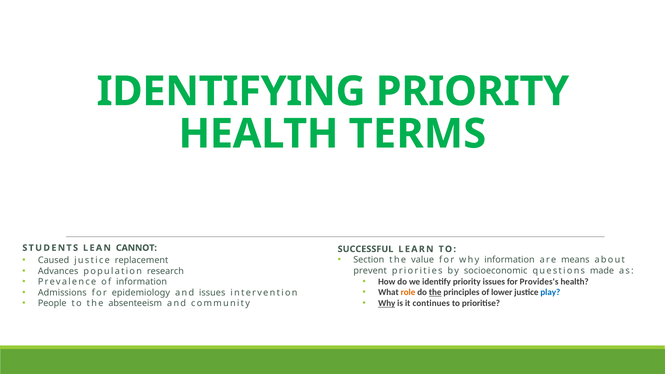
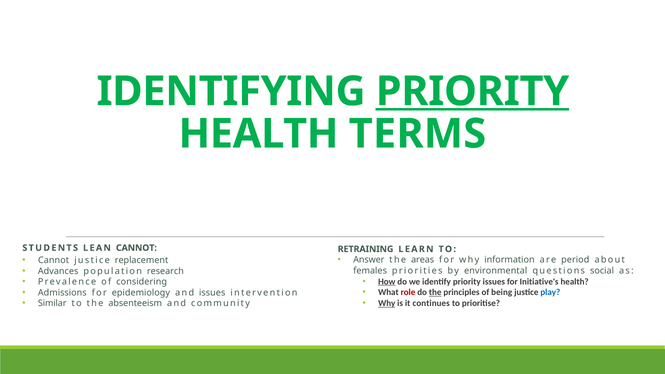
PRIORITY at (472, 92) underline: none -> present
SUCCESSFUL: SUCCESSFUL -> RETRAINING
Section: Section -> Answer
value: value -> areas
means: means -> period
Caused at (54, 260): Caused -> Cannot
prevent: prevent -> females
socioeconomic: socioeconomic -> environmental
made: made -> social
How underline: none -> present
Provides's: Provides's -> Initiative's
of information: information -> considering
role colour: orange -> red
lower: lower -> being
People: People -> Similar
